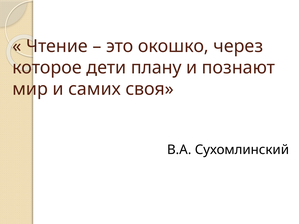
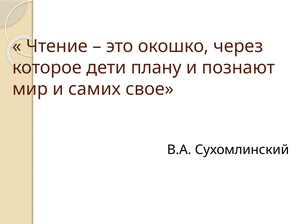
своя: своя -> свое
